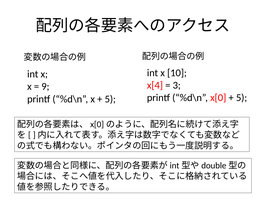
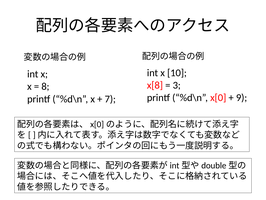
x[4: x[4 -> x[8
9: 9 -> 8
5 at (242, 97): 5 -> 9
5 at (110, 99): 5 -> 7
